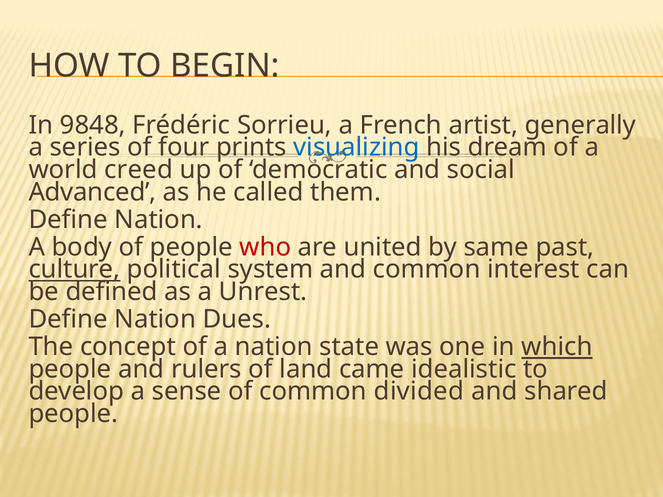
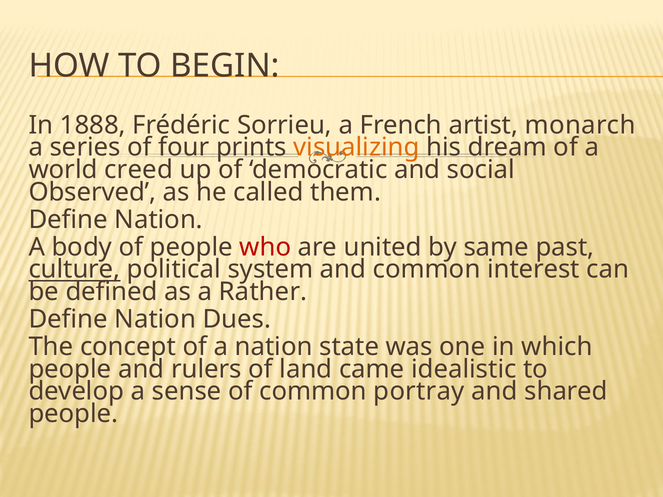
9848: 9848 -> 1888
generally: generally -> monarch
visualizing colour: blue -> orange
Advanced: Advanced -> Observed
Unrest: Unrest -> Rather
which underline: present -> none
divided: divided -> portray
